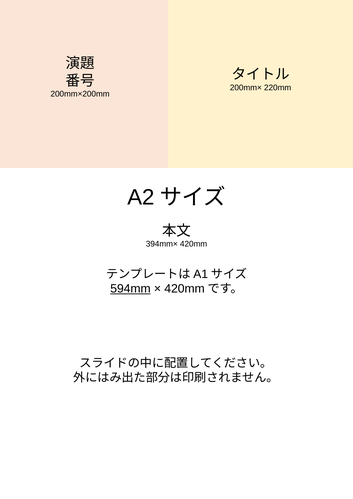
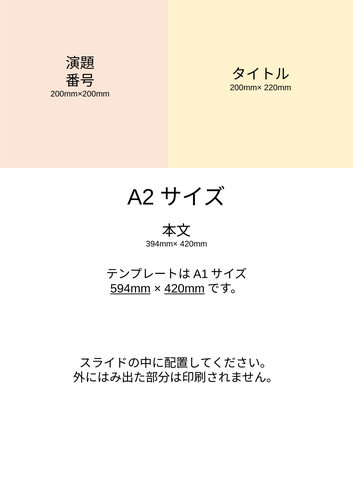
420mm at (185, 289) underline: none -> present
